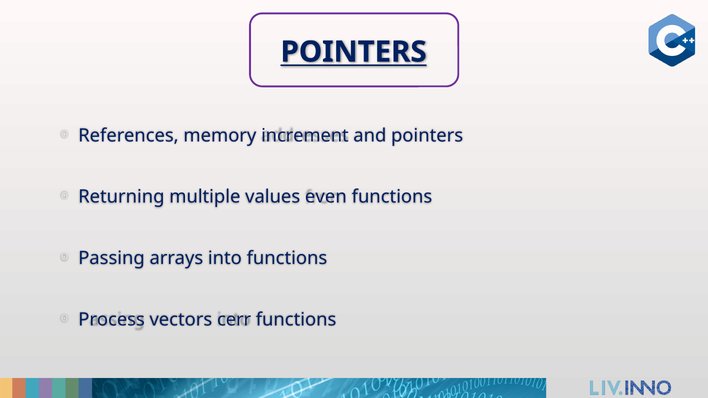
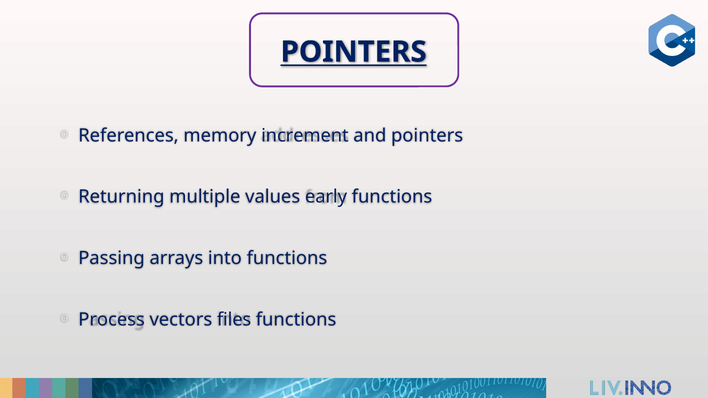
even: even -> early
cerr: cerr -> files
